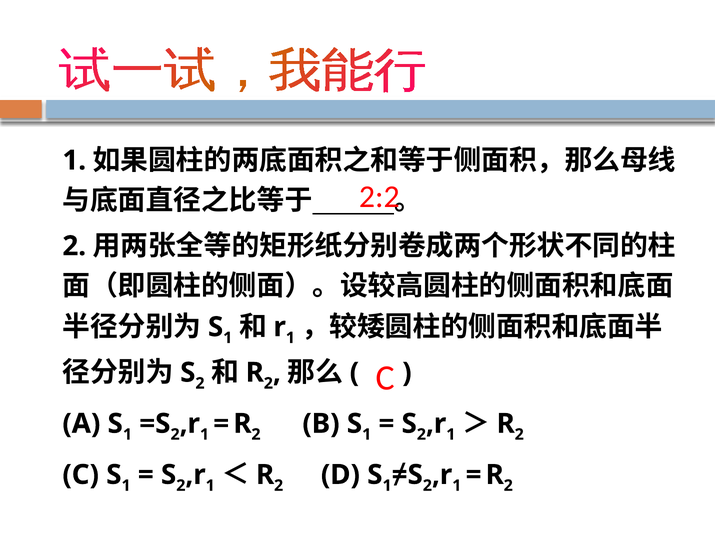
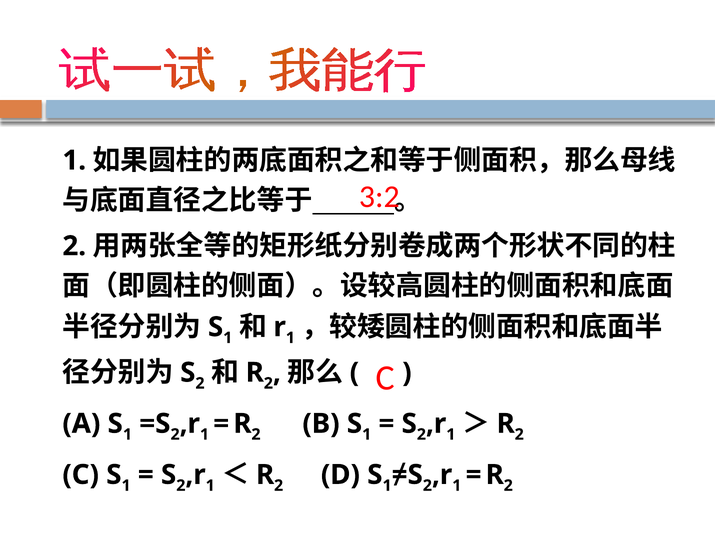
2:2: 2:2 -> 3:2
